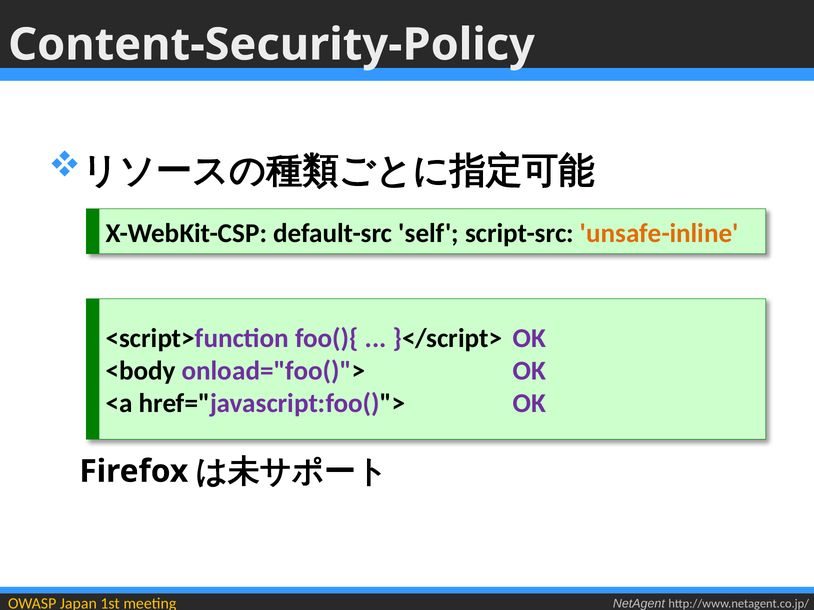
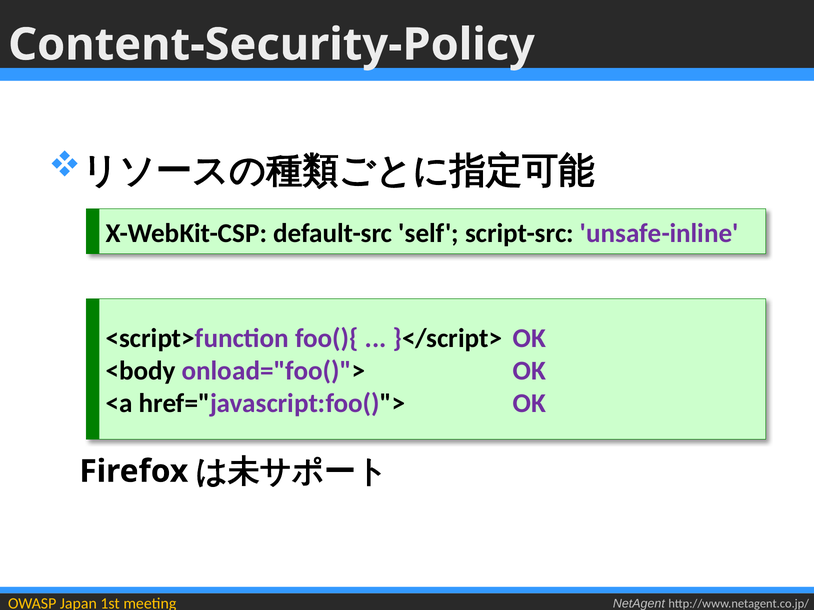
unsafe-inline colour: orange -> purple
